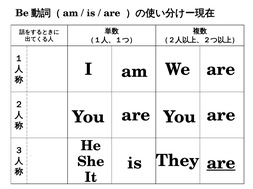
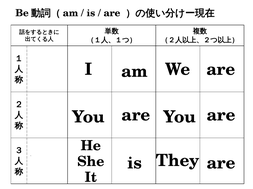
are at (221, 164) underline: present -> none
